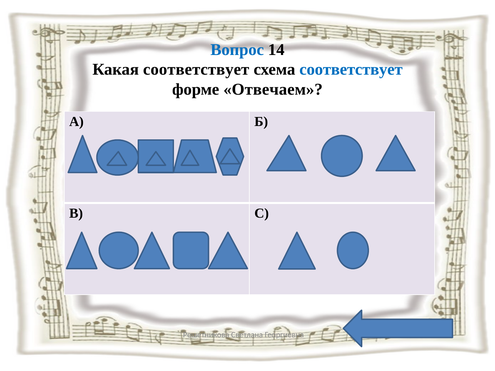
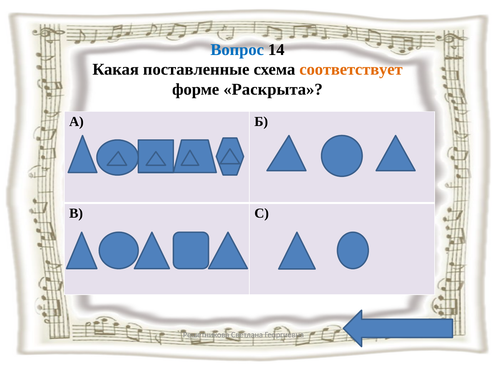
Какая соответствует: соответствует -> поставленные
соответствует at (351, 70) colour: blue -> orange
Отвечаем: Отвечаем -> Раскрыта
